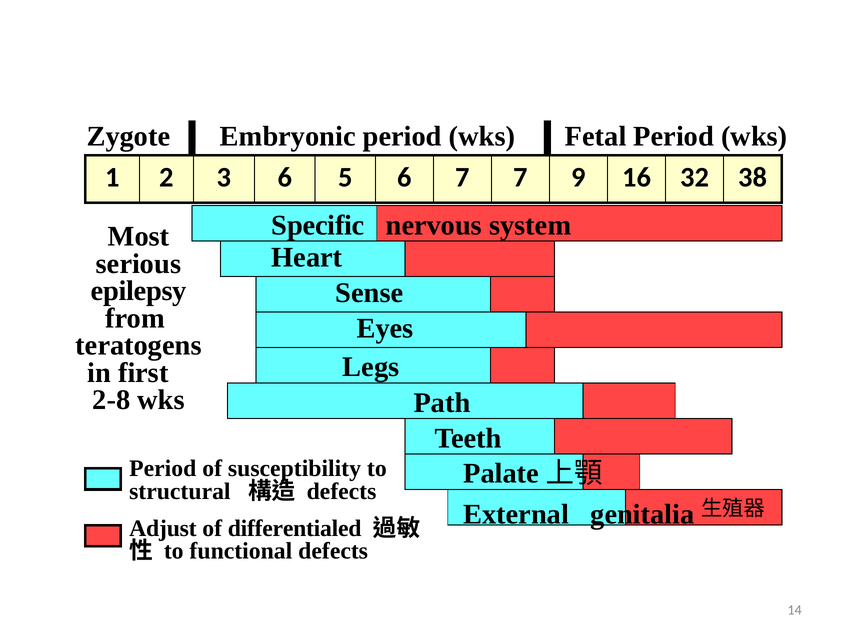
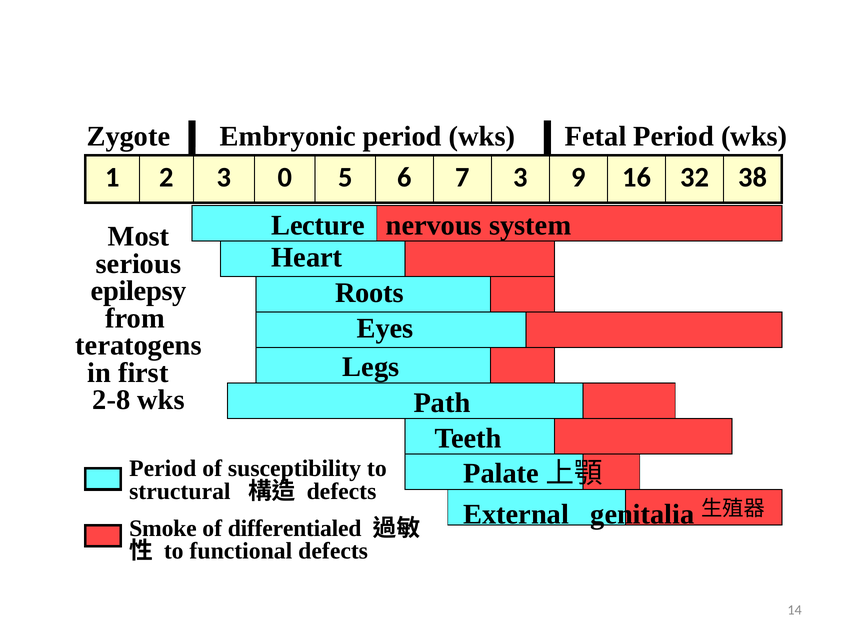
3 6: 6 -> 0
7 7: 7 -> 3
Specific: Specific -> Lecture
Sense: Sense -> Roots
Adjust: Adjust -> Smoke
